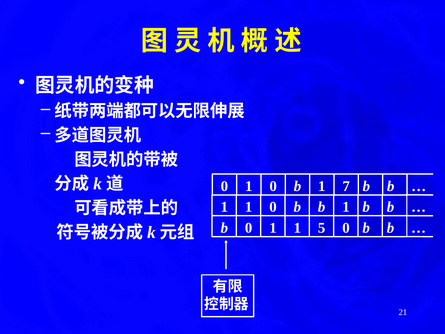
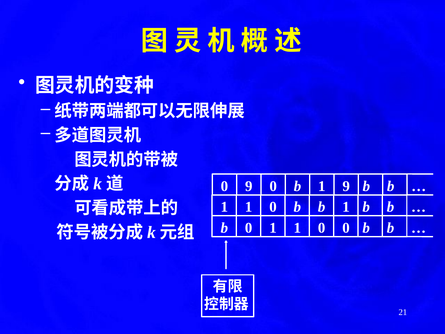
1 at (249, 186): 1 -> 9
1 7: 7 -> 9
0 1 1 5: 5 -> 0
